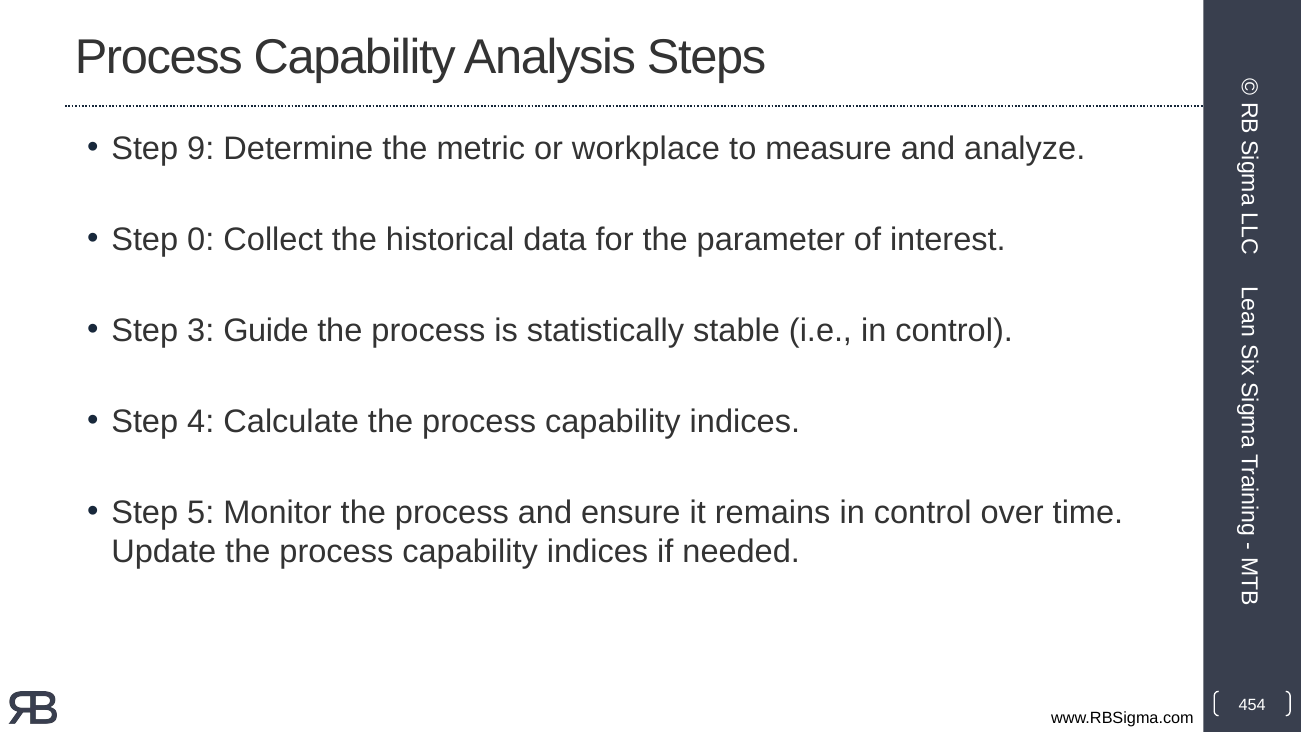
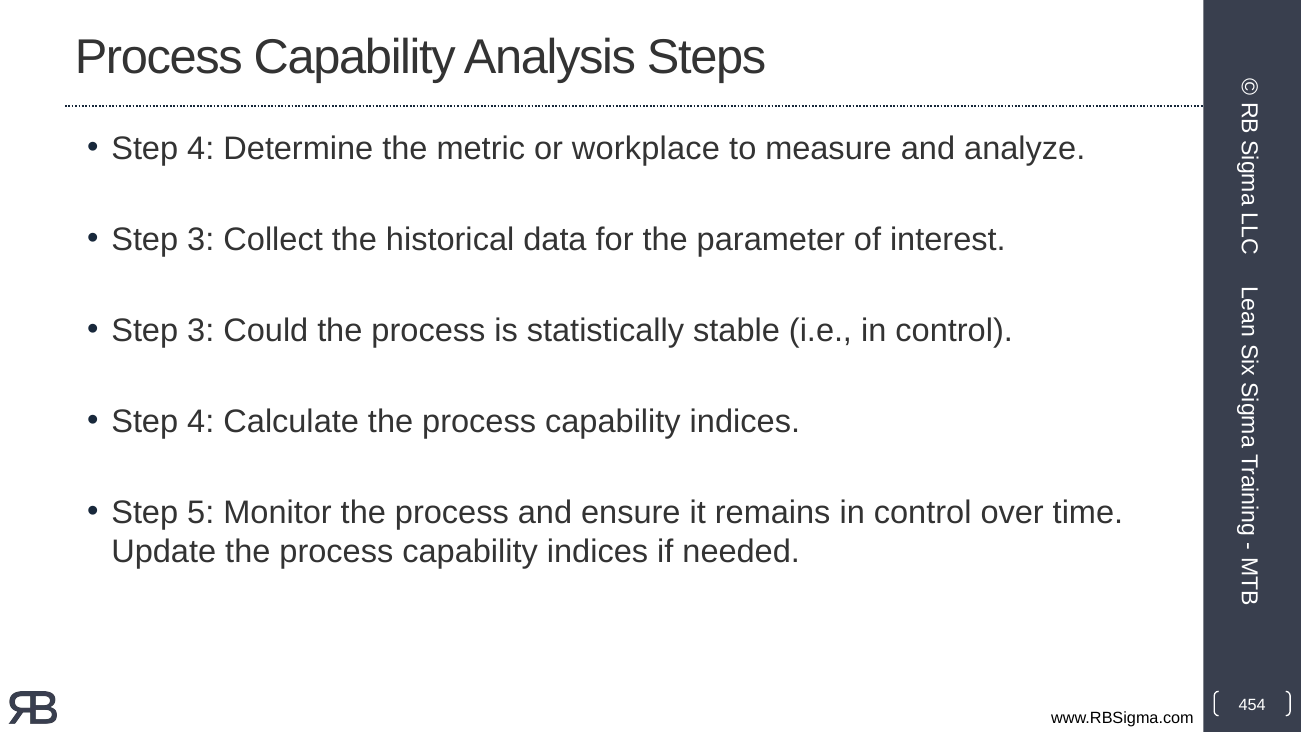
9 at (201, 149): 9 -> 4
0 at (201, 240): 0 -> 3
Guide: Guide -> Could
